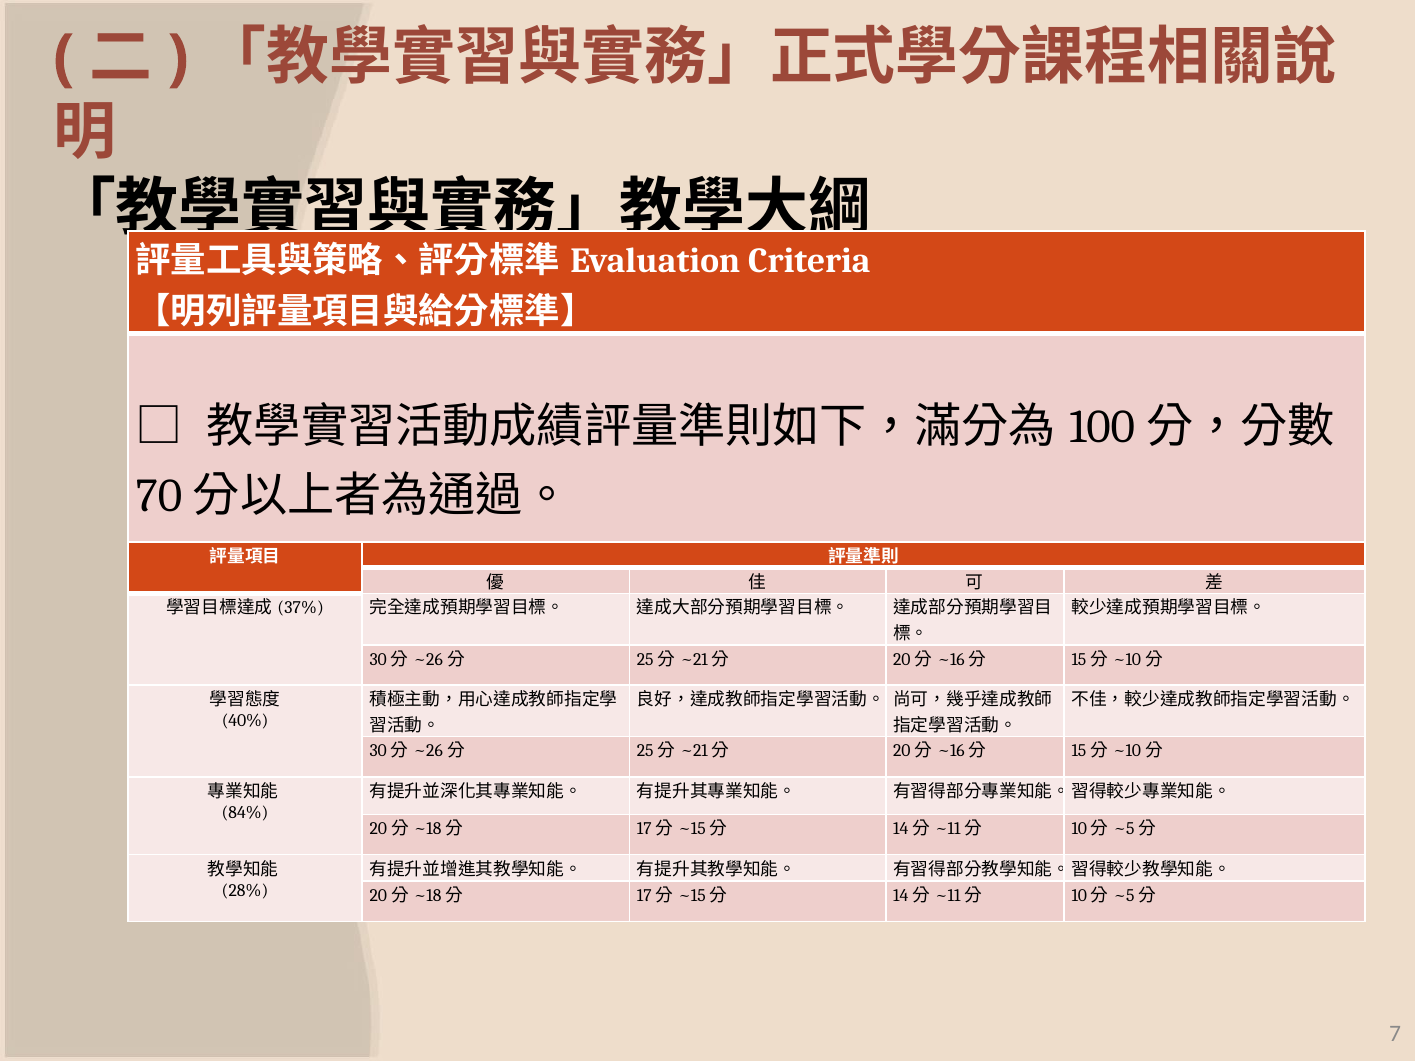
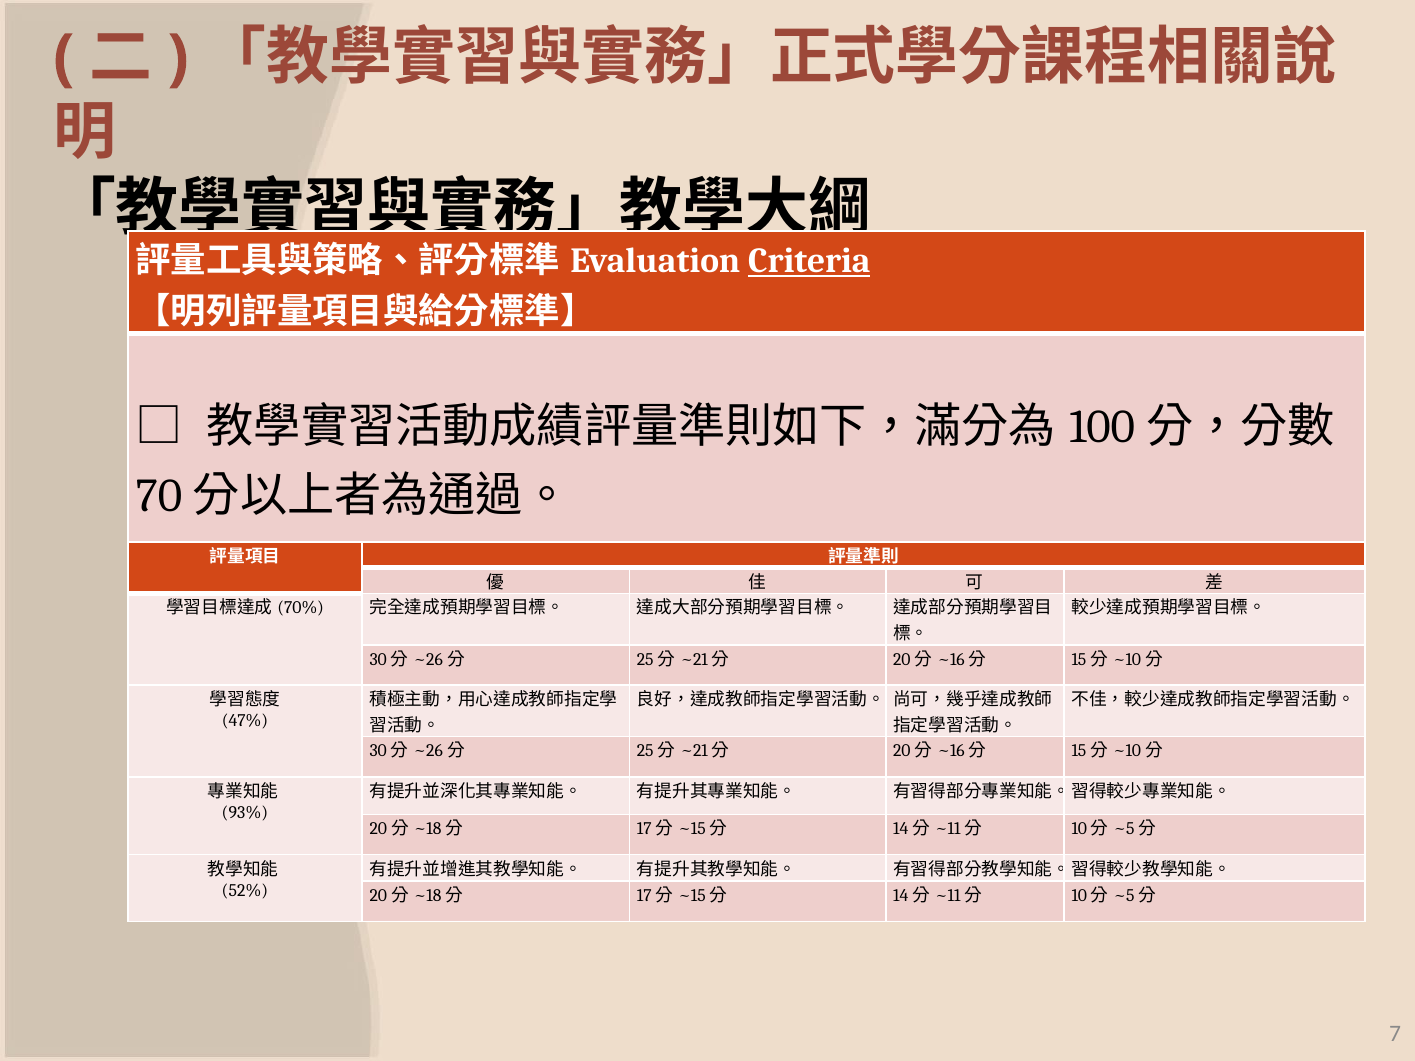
Criteria underline: none -> present
37%: 37% -> 70%
40%: 40% -> 47%
84%: 84% -> 93%
28%: 28% -> 52%
